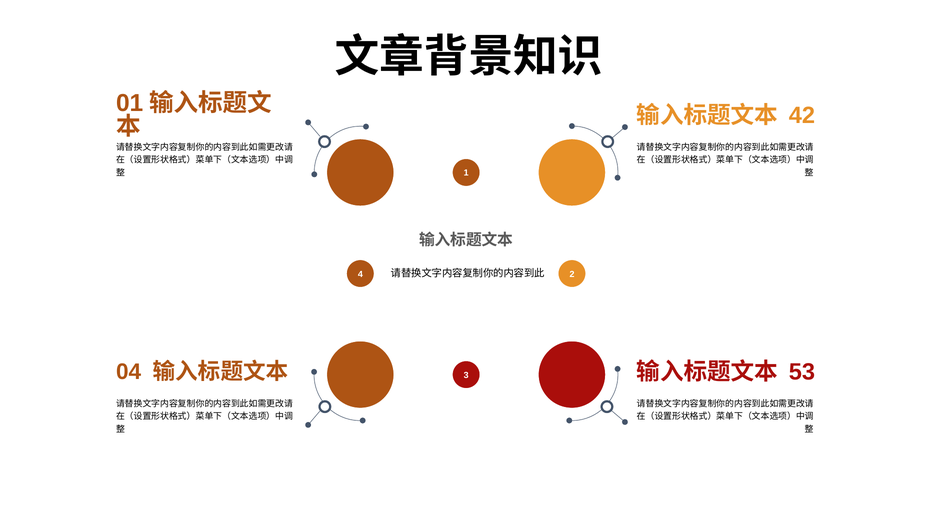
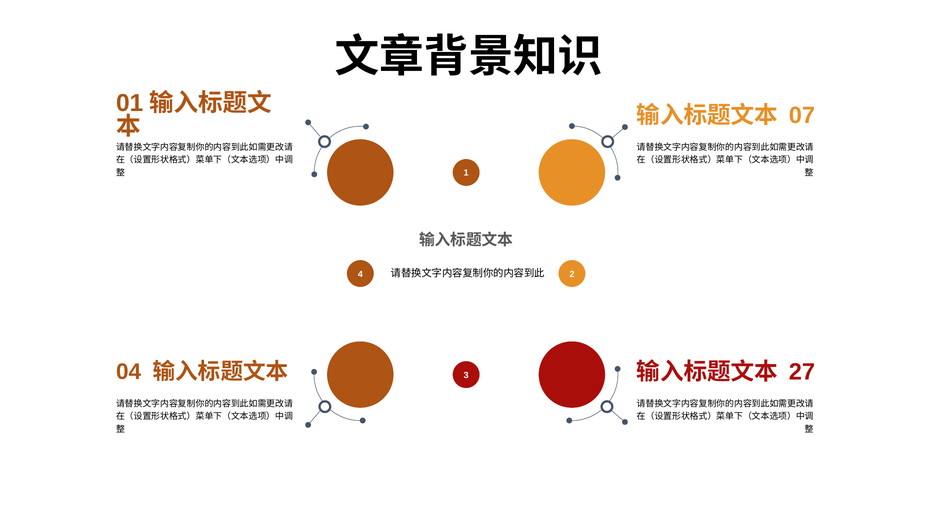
42: 42 -> 07
53: 53 -> 27
